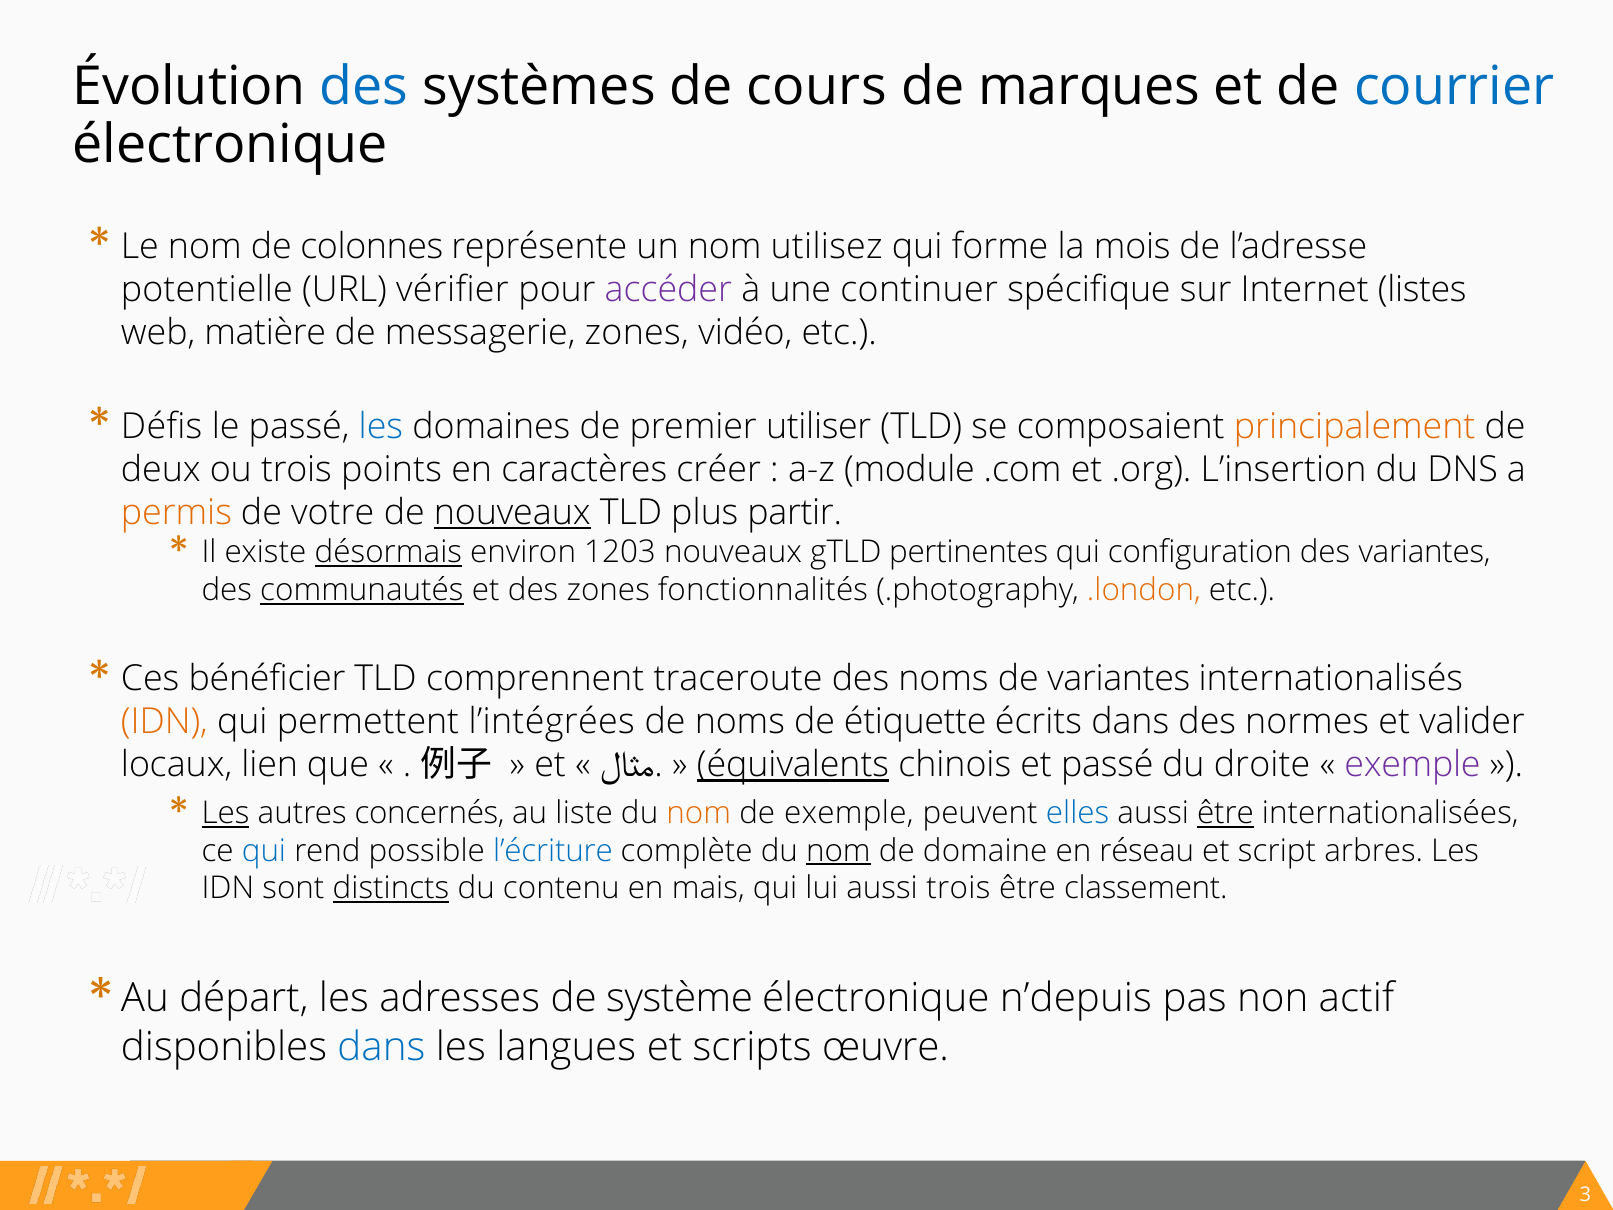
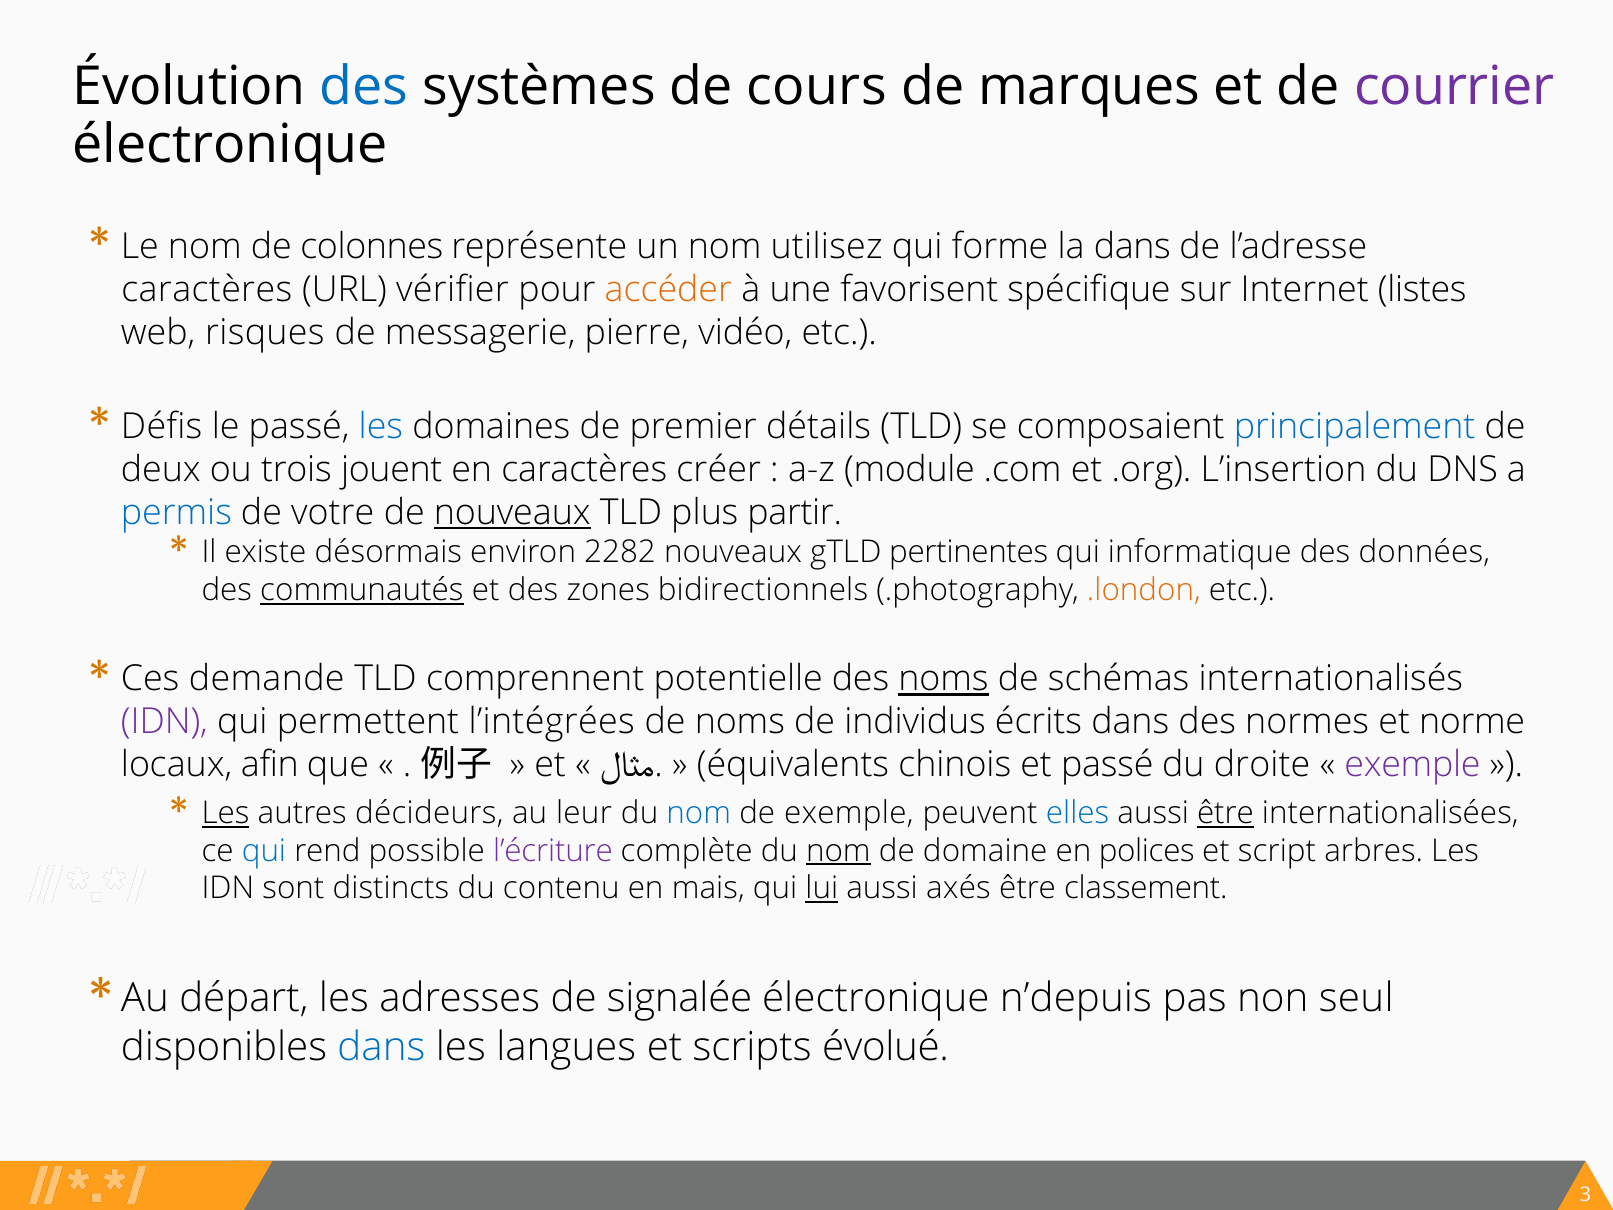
courrier colour: blue -> purple
la mois: mois -> dans
potentielle at (207, 289): potentielle -> caractères
accéder colour: purple -> orange
continuer: continuer -> favorisent
matière: matière -> risques
messagerie zones: zones -> pierre
utiliser: utiliser -> détails
principalement colour: orange -> blue
points: points -> jouent
permis colour: orange -> blue
désormais underline: present -> none
1203: 1203 -> 2282
configuration: configuration -> informatique
des variantes: variantes -> données
fonctionnalités: fonctionnalités -> bidirectionnels
bénéficier: bénéficier -> demande
traceroute: traceroute -> potentielle
noms at (943, 679) underline: none -> present
de variantes: variantes -> schémas
IDN at (164, 722) colour: orange -> purple
étiquette: étiquette -> individus
valider: valider -> norme
lien: lien -> afin
équivalents underline: present -> none
concernés: concernés -> décideurs
liste: liste -> leur
nom at (699, 813) colour: orange -> blue
l’écriture colour: blue -> purple
réseau: réseau -> polices
distincts underline: present -> none
lui underline: none -> present
aussi trois: trois -> axés
système: système -> signalée
actif: actif -> seul
œuvre: œuvre -> évolué
